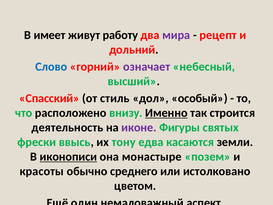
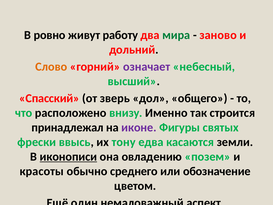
имеет: имеет -> ровно
мира colour: purple -> green
рецепт: рецепт -> заново
Слово colour: blue -> orange
стиль: стиль -> зверь
особый: особый -> общего
Именно underline: present -> none
деятельность: деятельность -> принадлежал
монастыре: монастыре -> овладению
истолковано: истолковано -> обозначение
